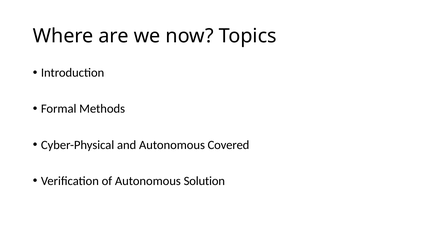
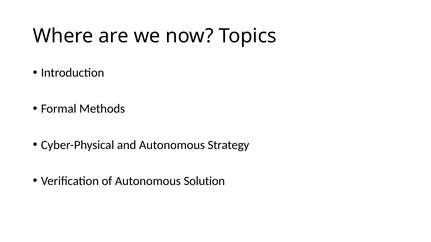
Covered: Covered -> Strategy
